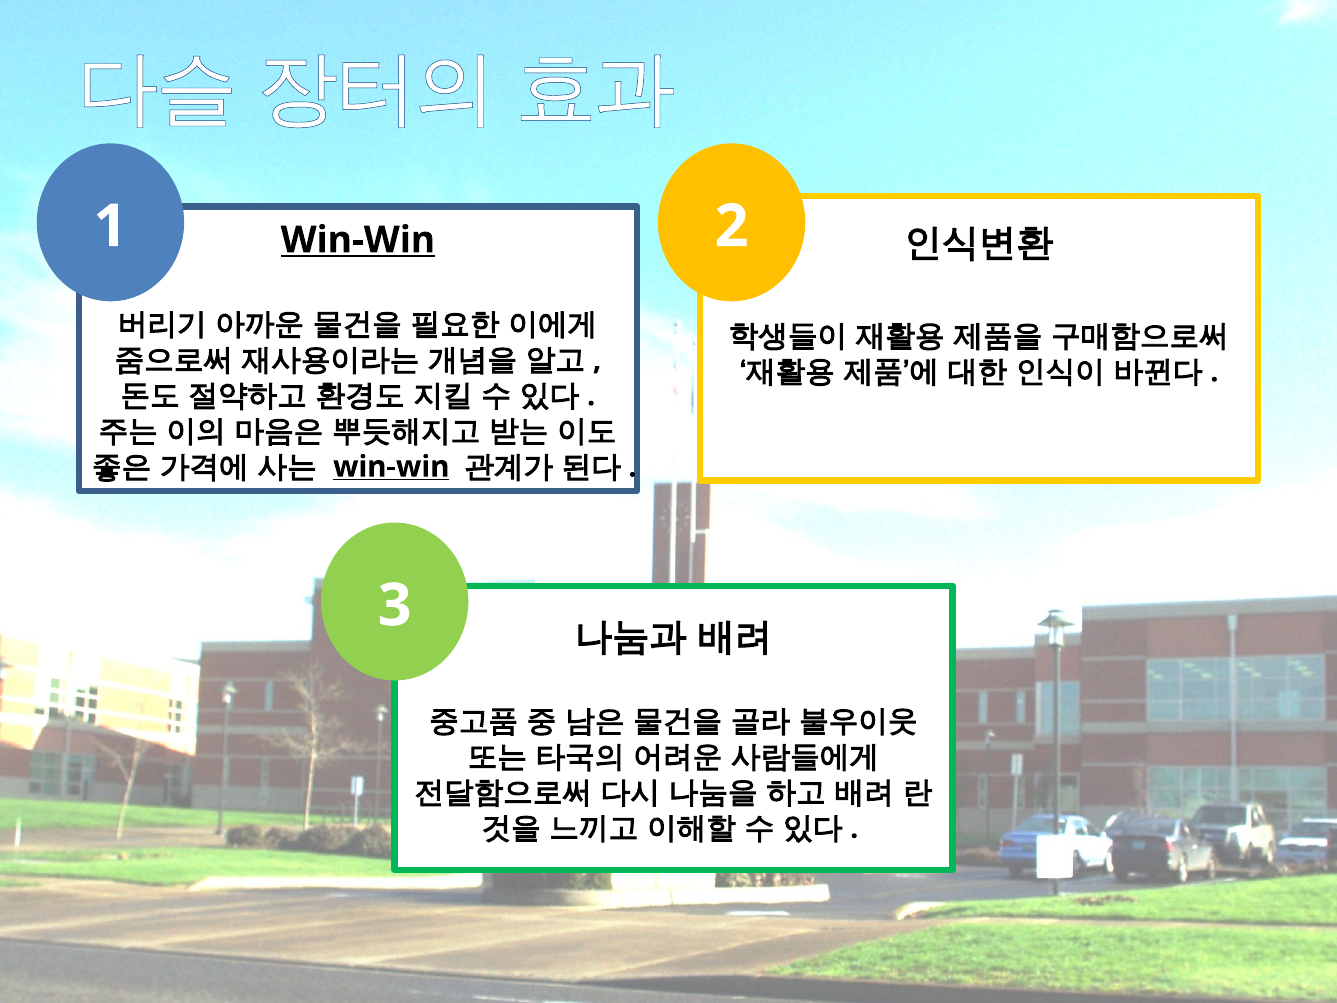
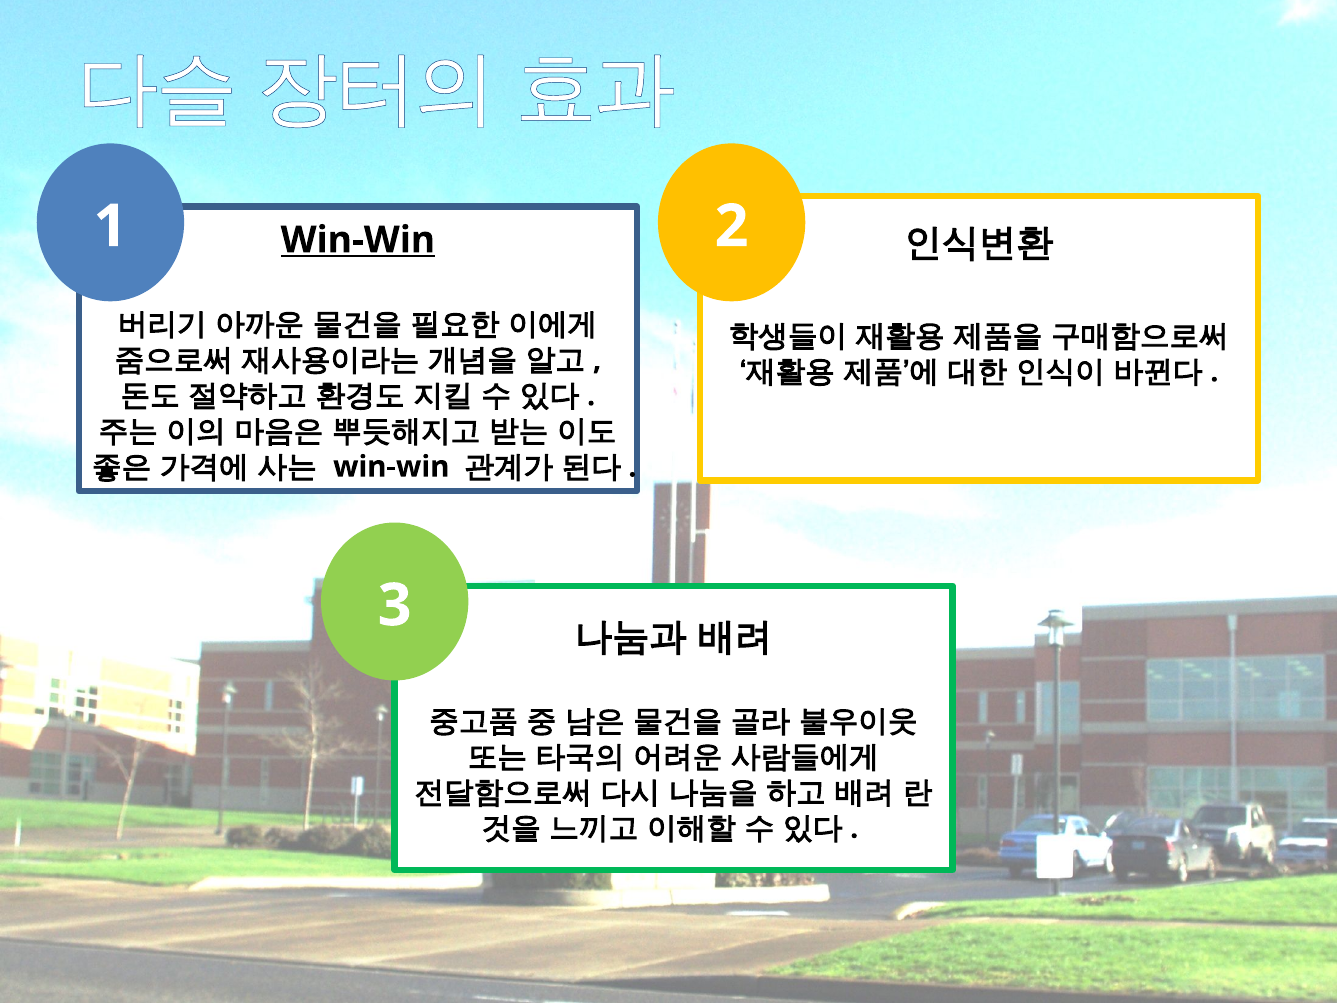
win-win at (391, 467) underline: present -> none
